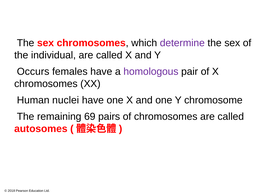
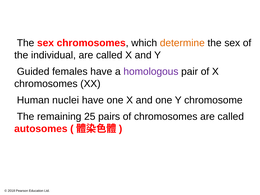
determine colour: purple -> orange
Occurs: Occurs -> Guided
69: 69 -> 25
